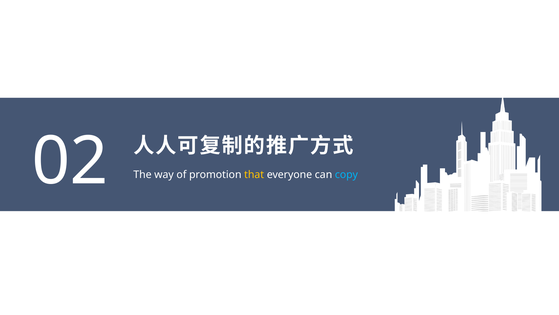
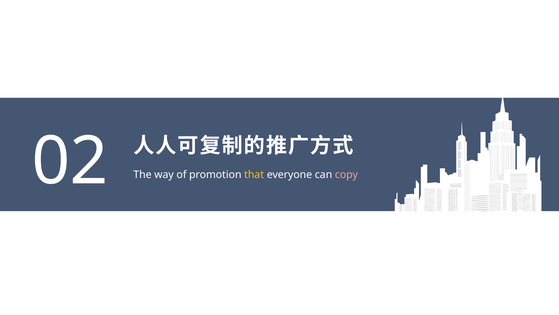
copy colour: light blue -> pink
